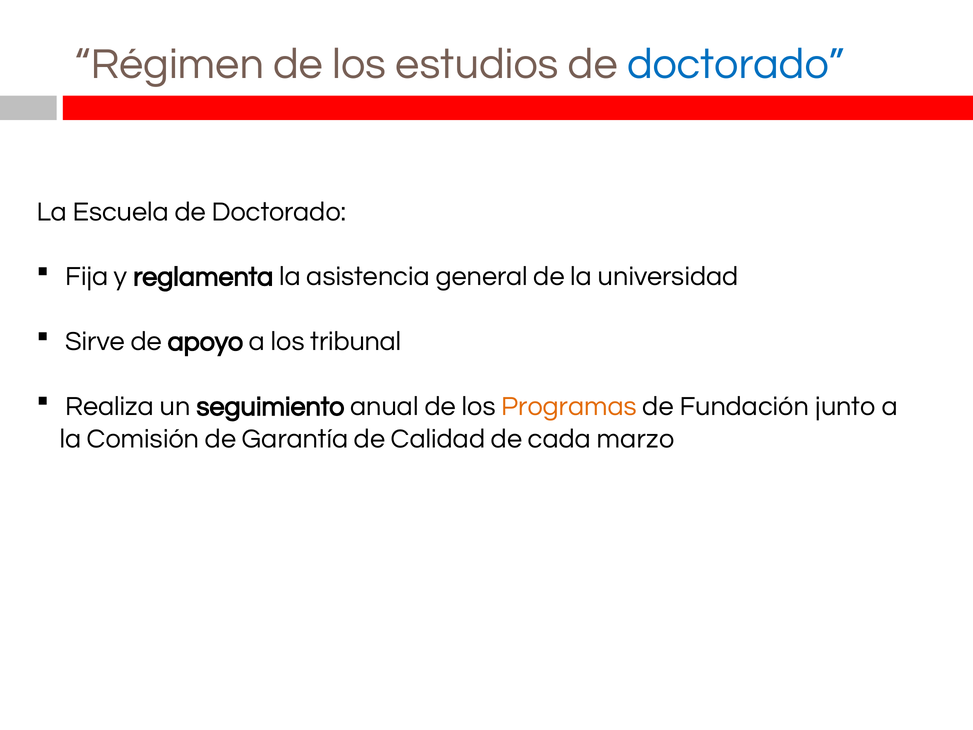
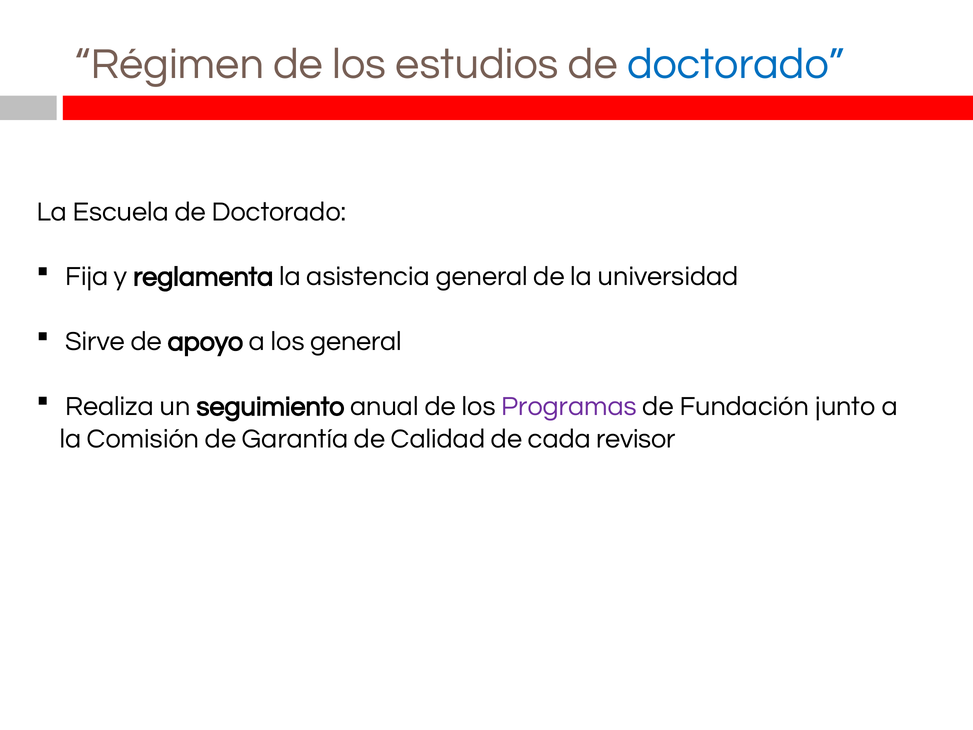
los tribunal: tribunal -> general
Programas colour: orange -> purple
marzo: marzo -> revisor
